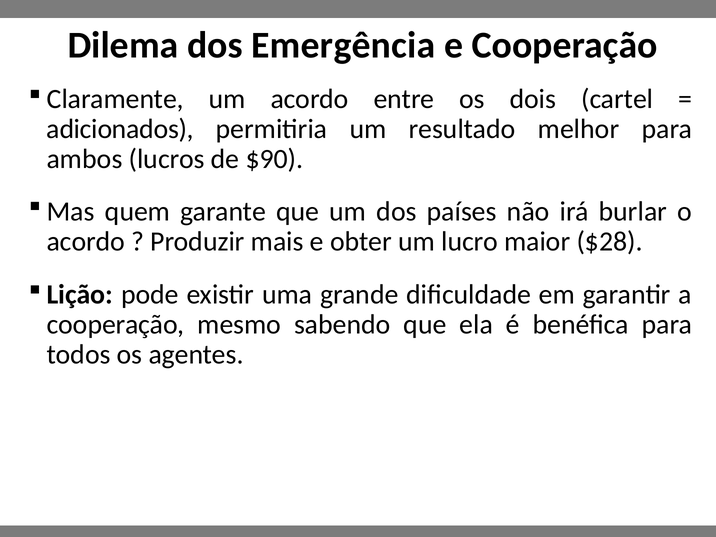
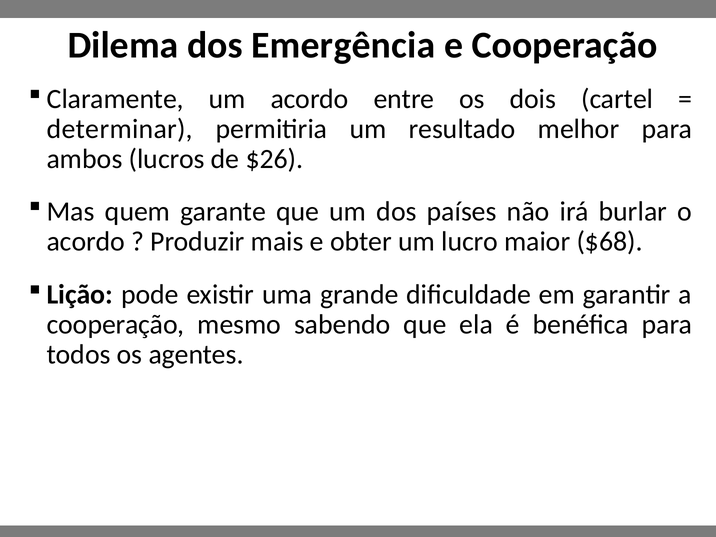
adicionados: adicionados -> determinar
$90: $90 -> $26
$28: $28 -> $68
